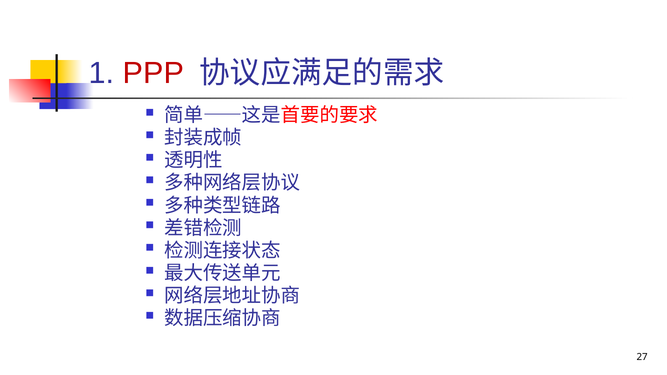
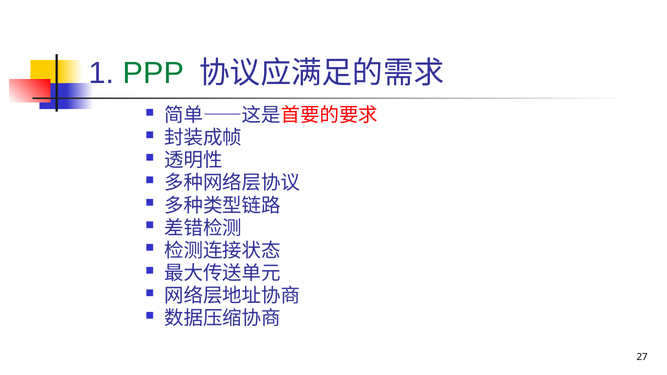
PPP colour: red -> green
